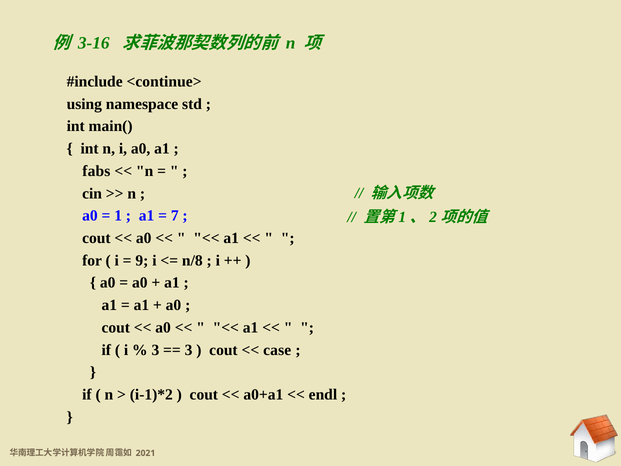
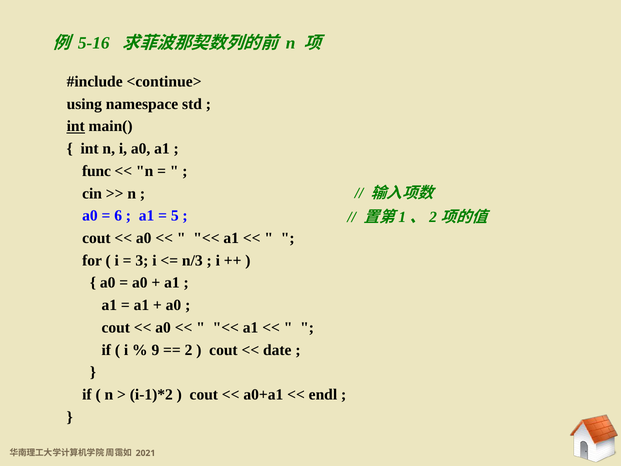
3-16: 3-16 -> 5-16
int at (76, 126) underline: none -> present
fabs: fabs -> func
1: 1 -> 6
7: 7 -> 5
9: 9 -> 3
n/8: n/8 -> n/3
3 at (155, 350): 3 -> 9
3 at (189, 350): 3 -> 2
case: case -> date
